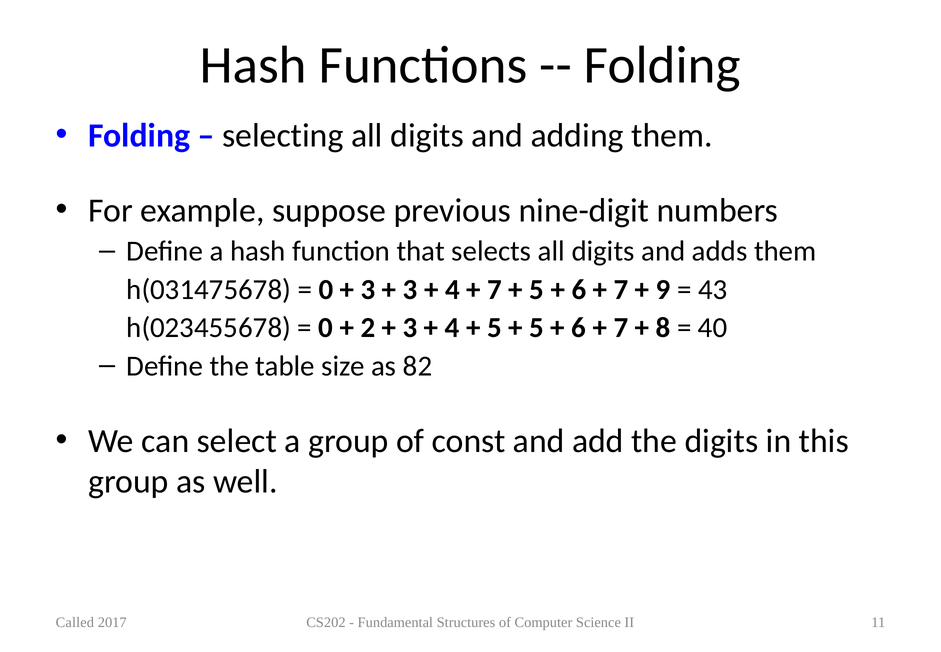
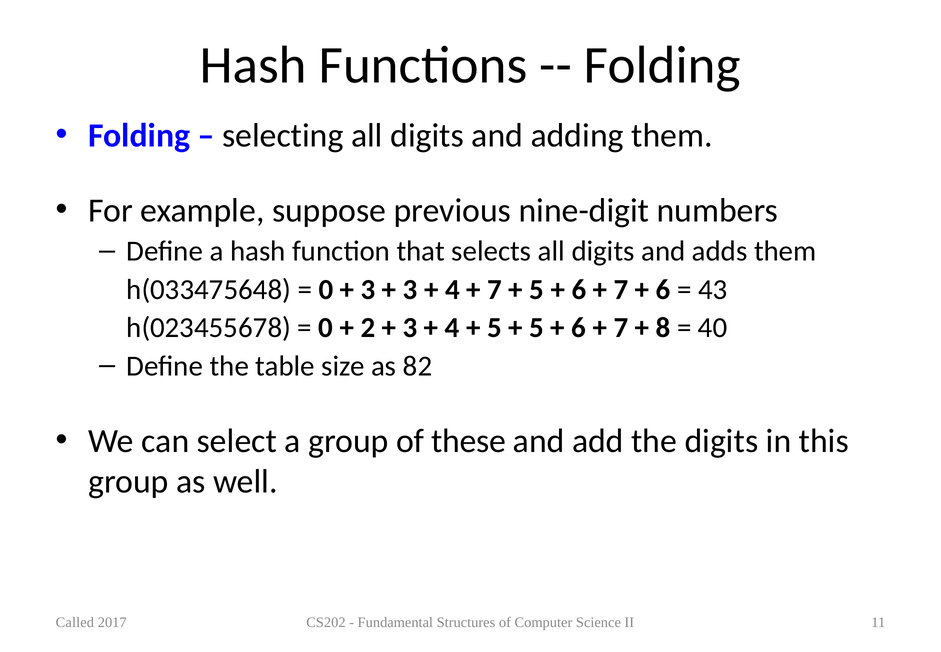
h(031475678: h(031475678 -> h(033475648
9 at (663, 289): 9 -> 6
const: const -> these
